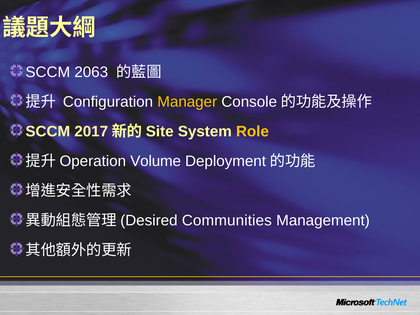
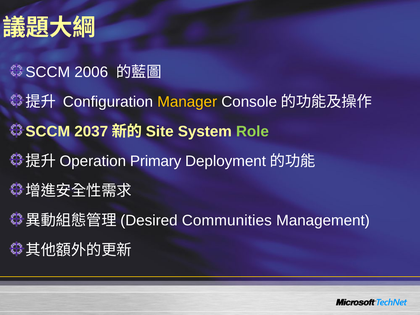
2063: 2063 -> 2006
2017: 2017 -> 2037
Role colour: yellow -> light green
Volume: Volume -> Primary
